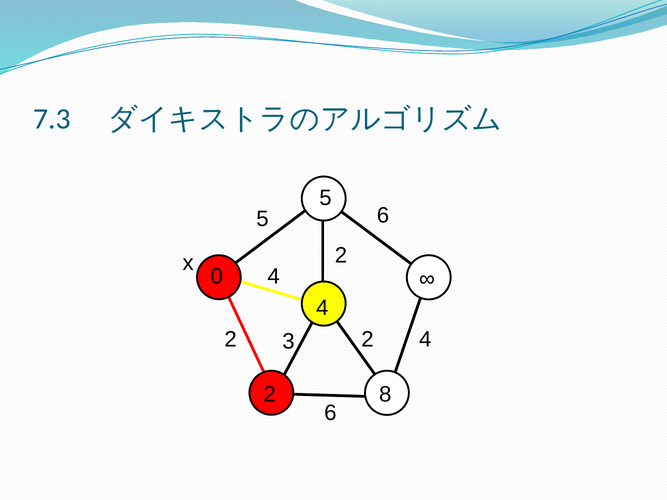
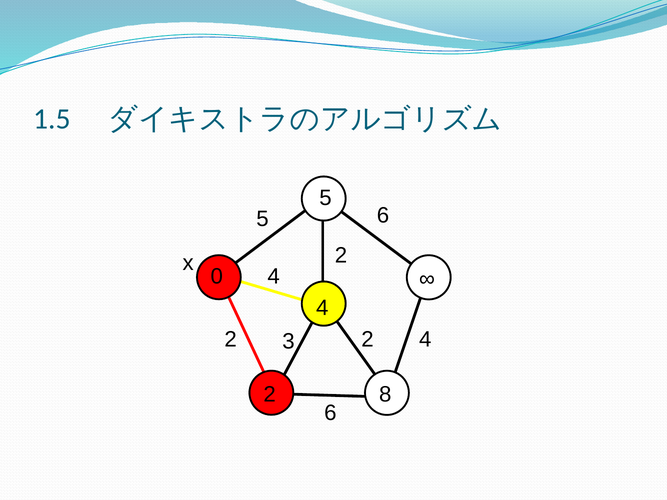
7.3: 7.3 -> 1.5
